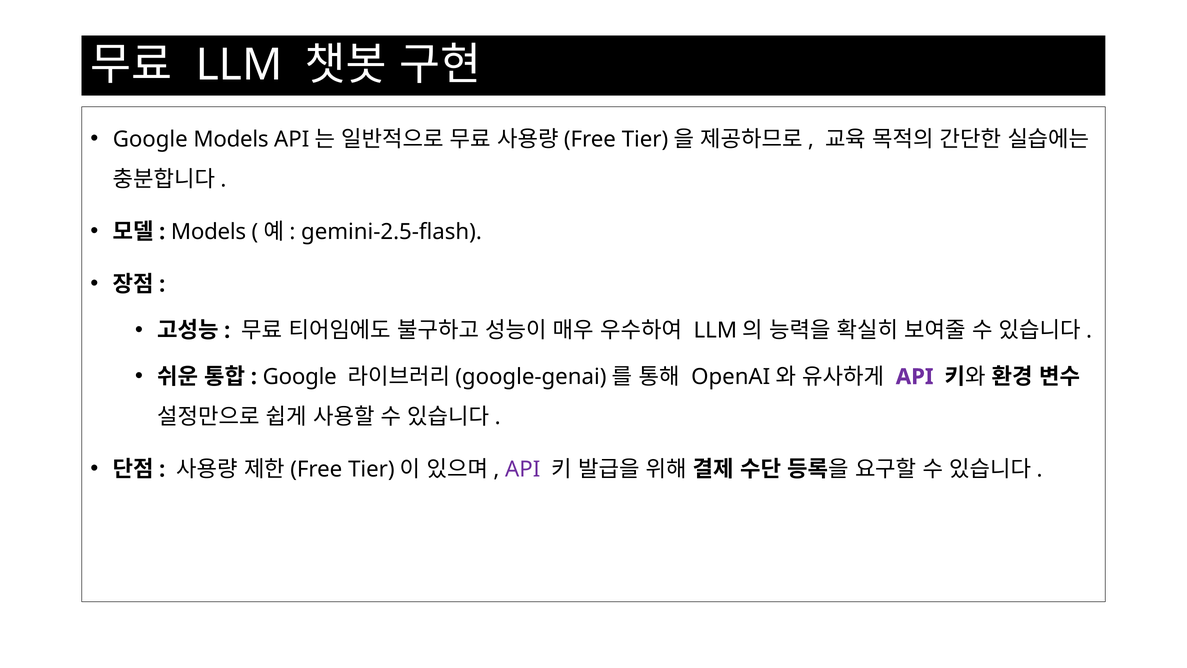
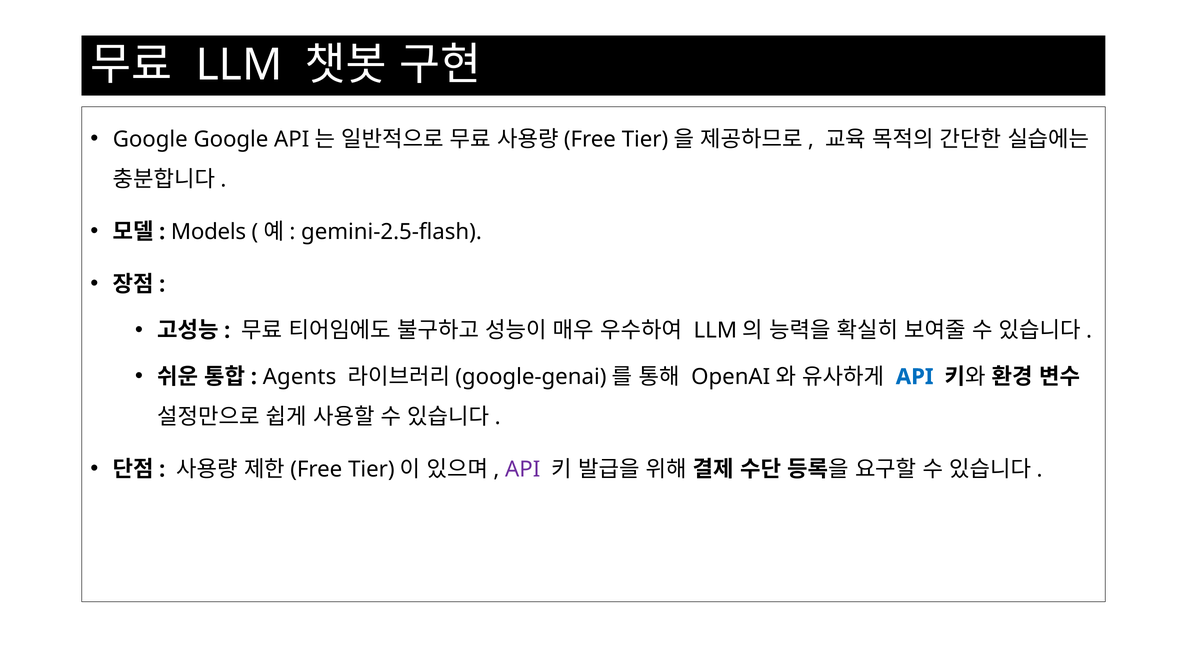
Google Models: Models -> Google
Google at (300, 377): Google -> Agents
API at (915, 377) colour: purple -> blue
